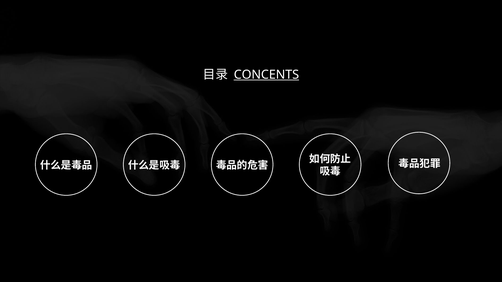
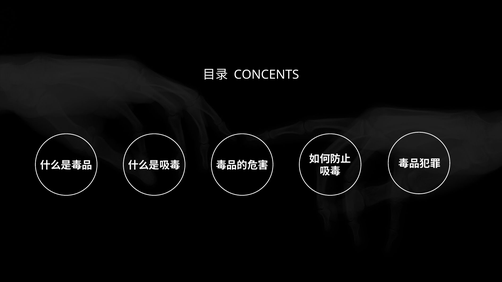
CONCENTS underline: present -> none
